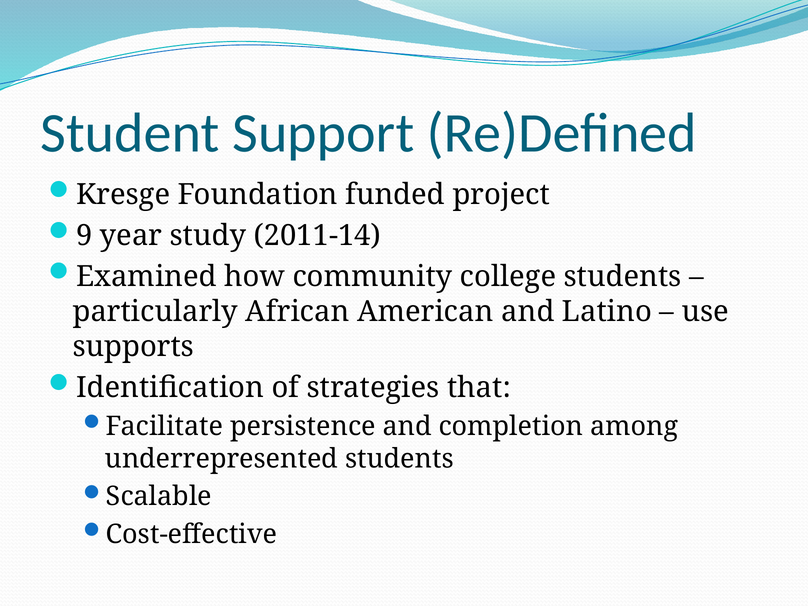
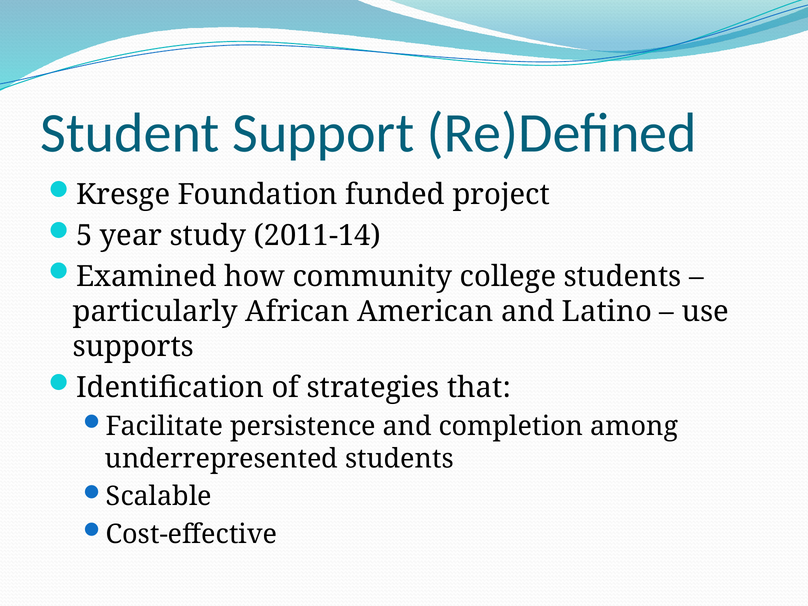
9: 9 -> 5
